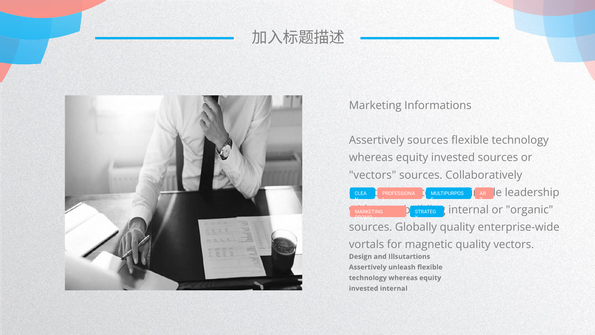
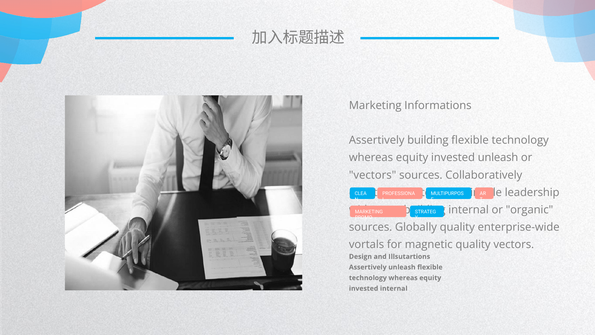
Assertively sources: sources -> building
invested sources: sources -> unleash
